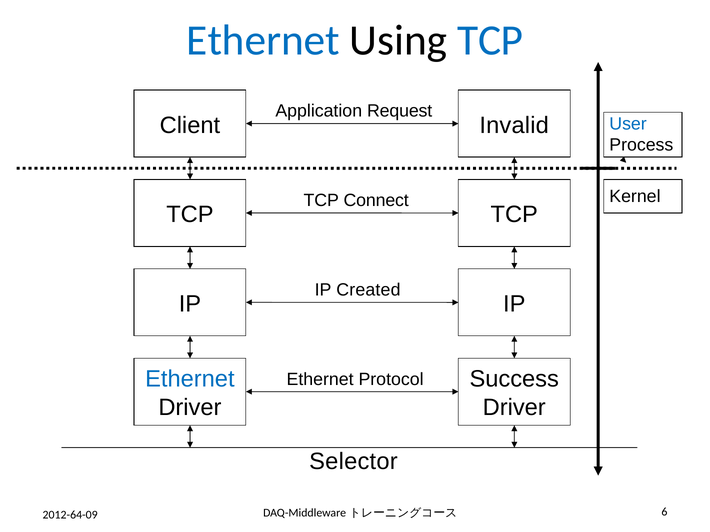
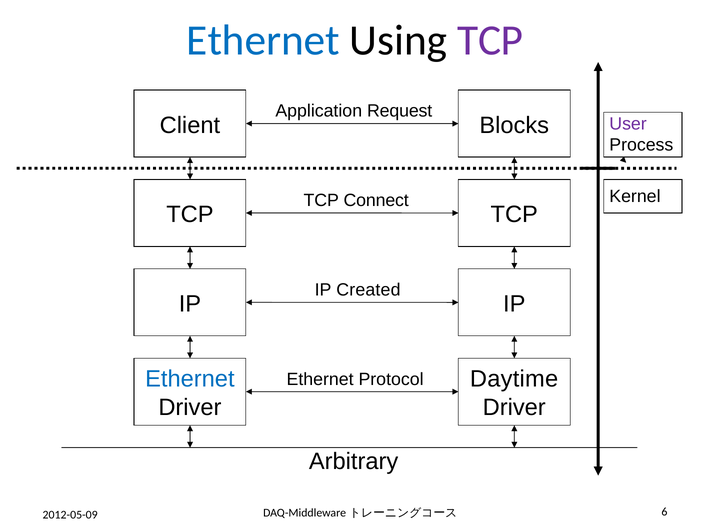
TCP at (490, 40) colour: blue -> purple
Invalid: Invalid -> Blocks
User colour: blue -> purple
Success: Success -> Daytime
Selector: Selector -> Arbitrary
2012-64-09: 2012-64-09 -> 2012-05-09
